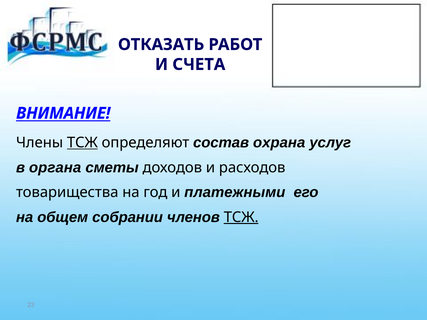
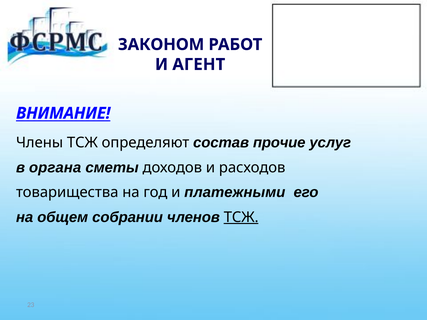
ОТКАЗАТЬ: ОТКАЗАТЬ -> ЗАКОНОМ
СЧЕТА: СЧЕТА -> АГЕНТ
ТСЖ at (82, 143) underline: present -> none
охрана: охрана -> прочие
